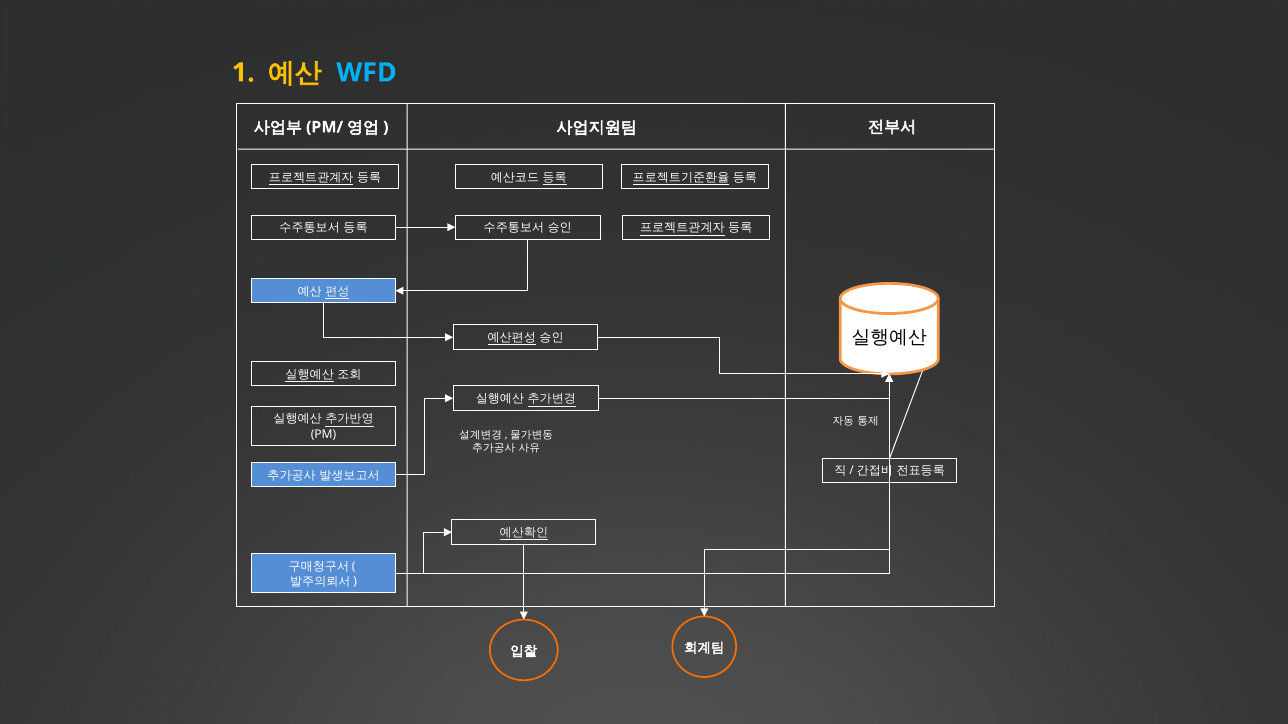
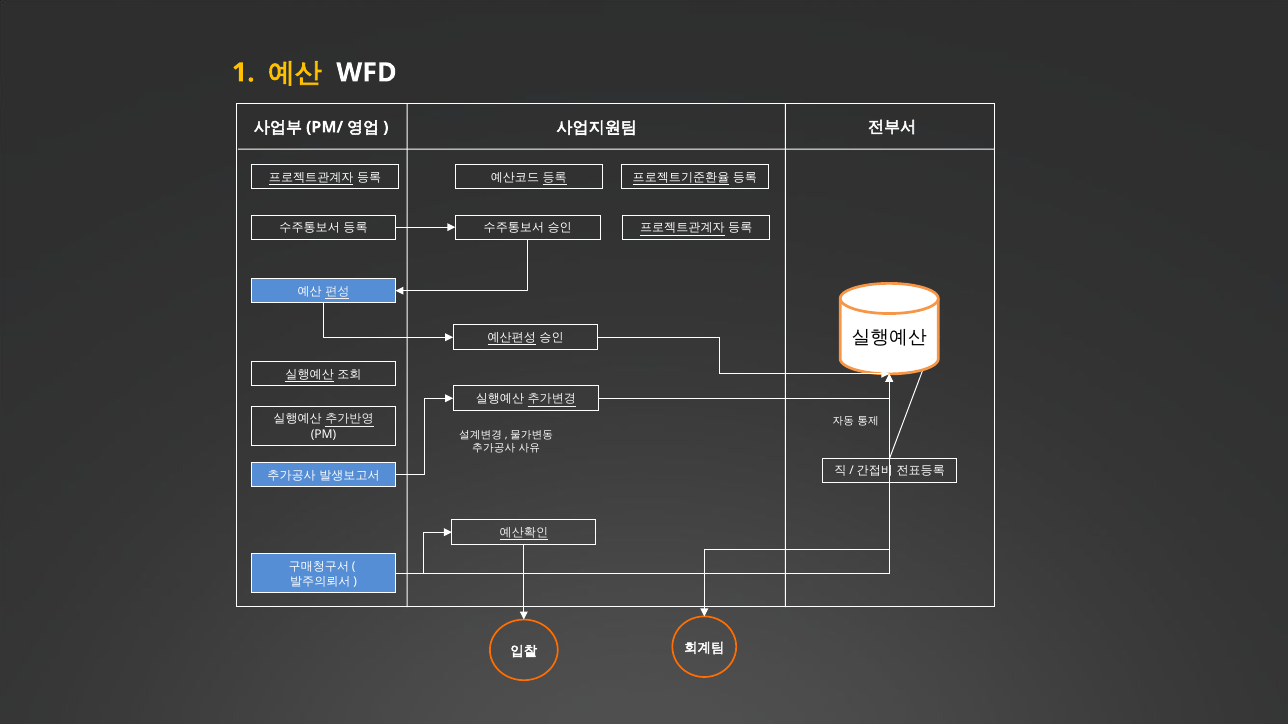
WFD colour: light blue -> white
